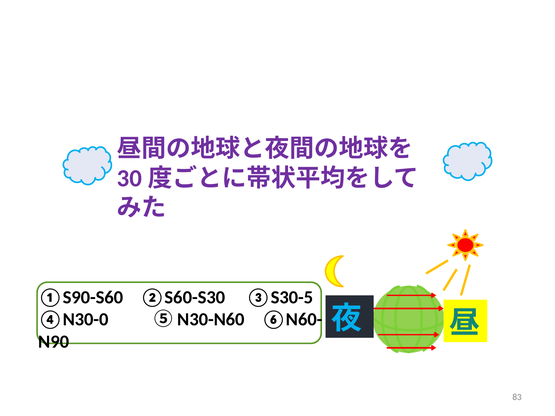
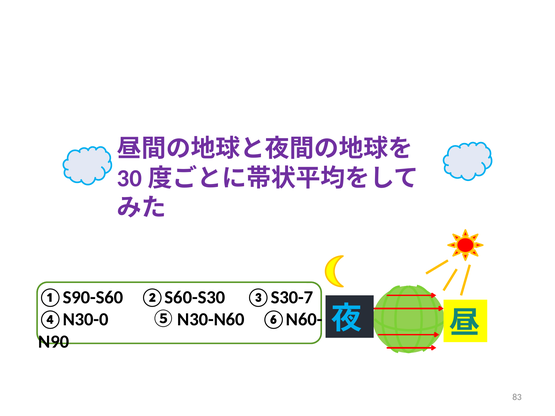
③S30-5: ③S30-5 -> ③S30-7
